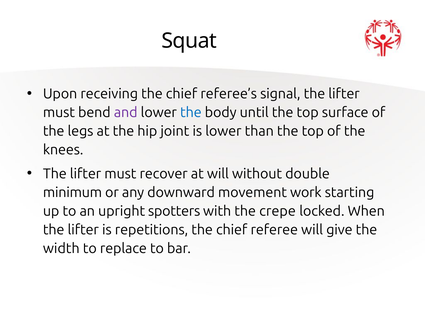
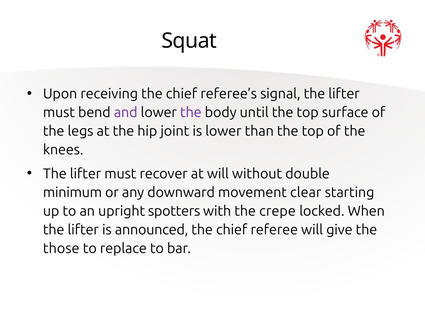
the at (191, 112) colour: blue -> purple
work: work -> clear
repetitions: repetitions -> announced
width: width -> those
